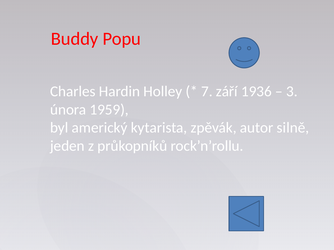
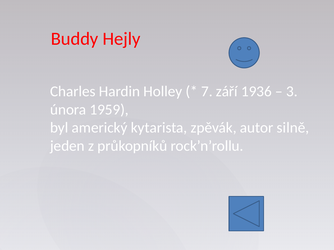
Popu: Popu -> Hejly
